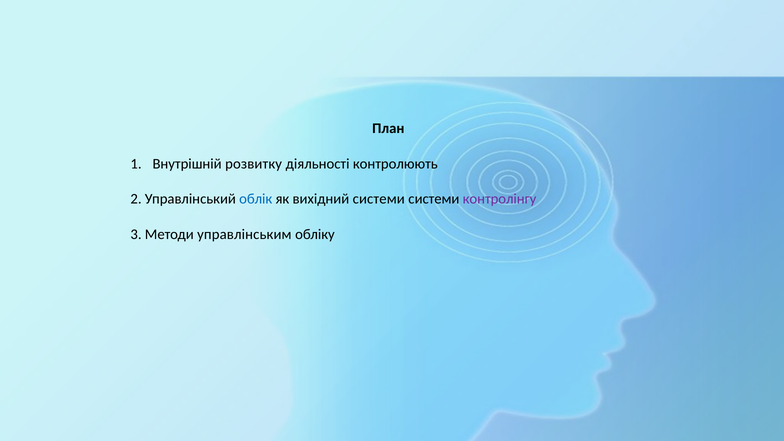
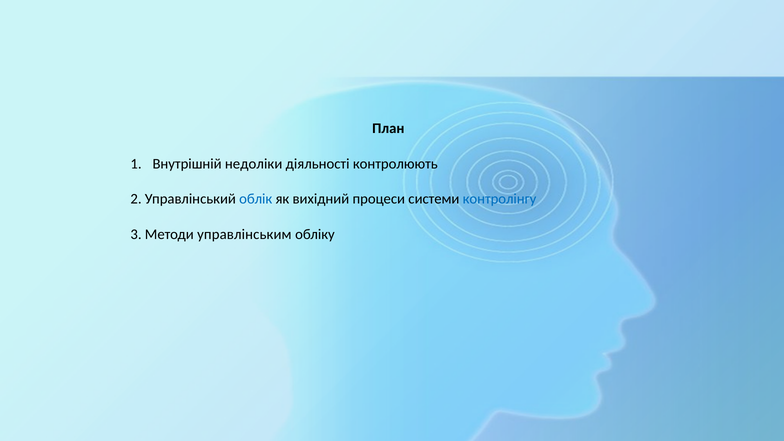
розвитку: розвитку -> недоліки
вихідний системи: системи -> процеси
контролінгу colour: purple -> blue
